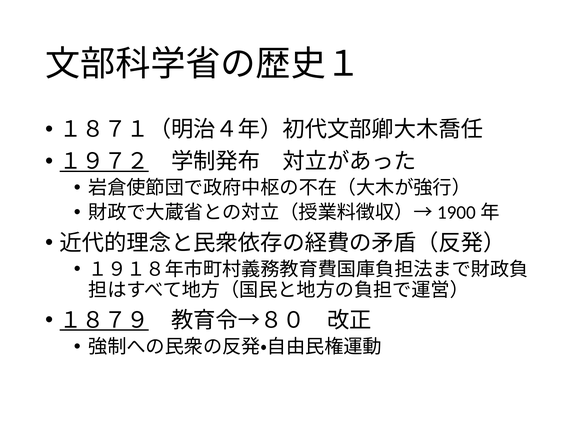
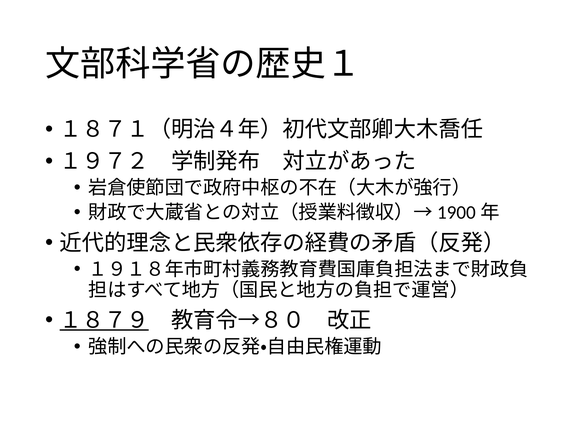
１９７２ underline: present -> none
